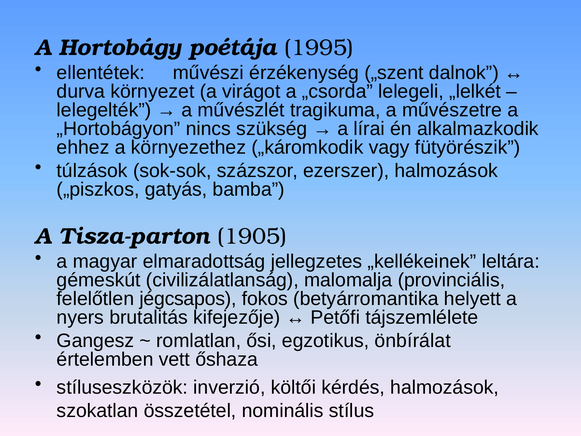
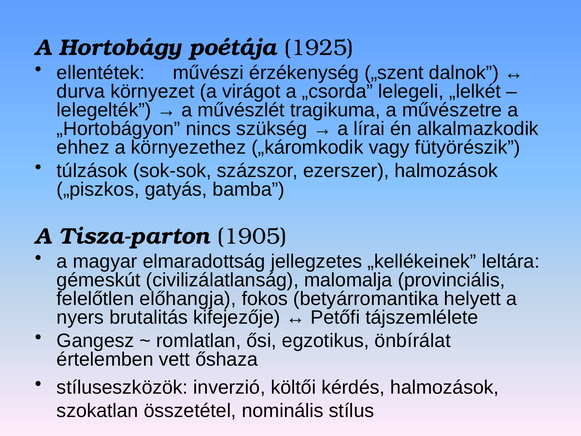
1995: 1995 -> 1925
jégcsapos: jégcsapos -> előhangja
